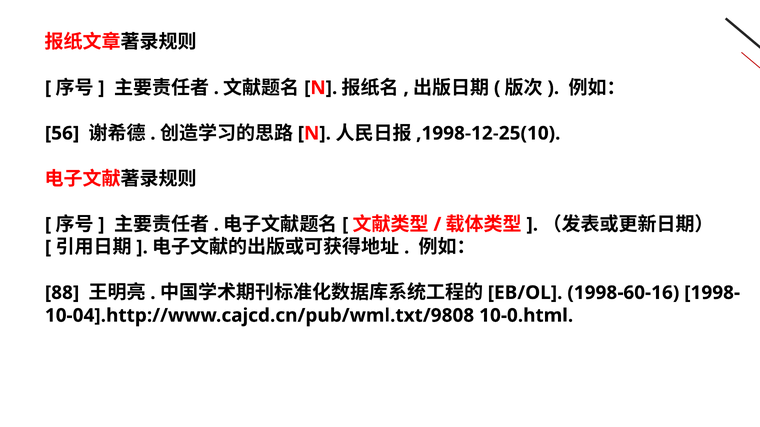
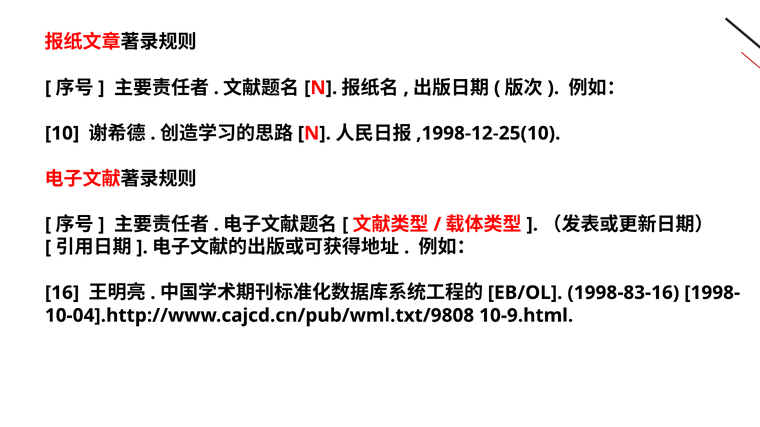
56: 56 -> 10
88: 88 -> 16
1998-60-16: 1998-60-16 -> 1998-83-16
10-0.html: 10-0.html -> 10-9.html
